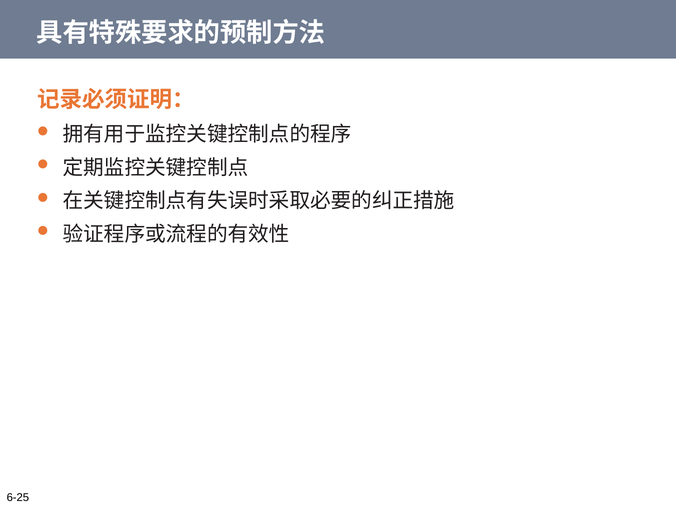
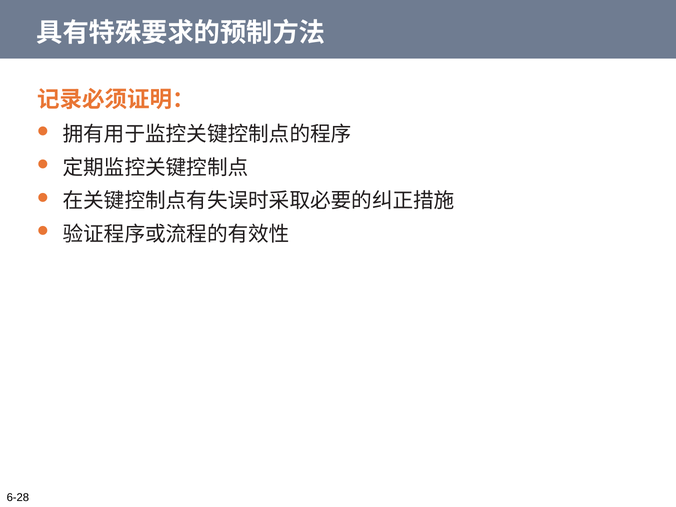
6-25: 6-25 -> 6-28
